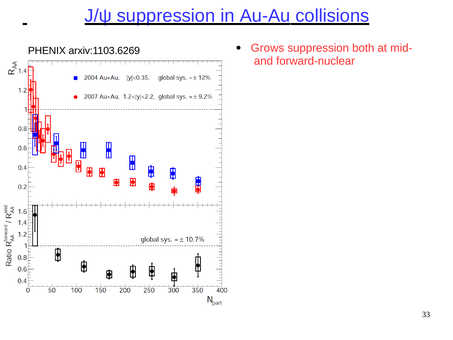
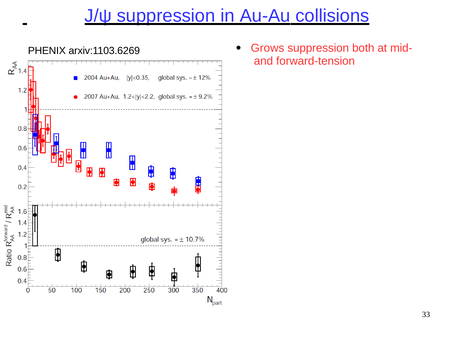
forward-nuclear: forward-nuclear -> forward-tension
